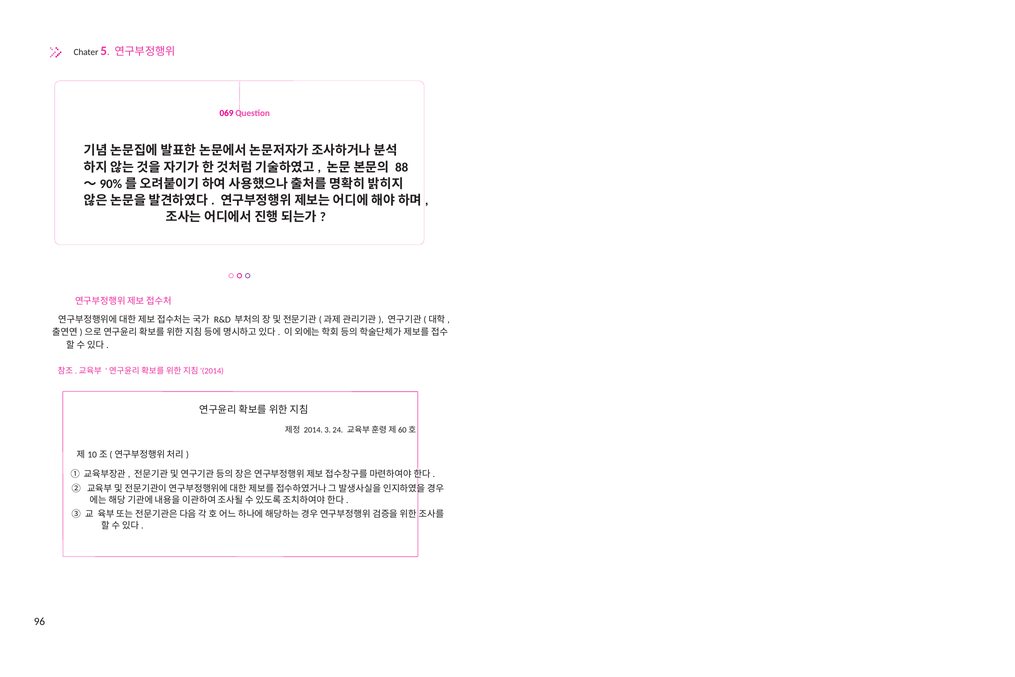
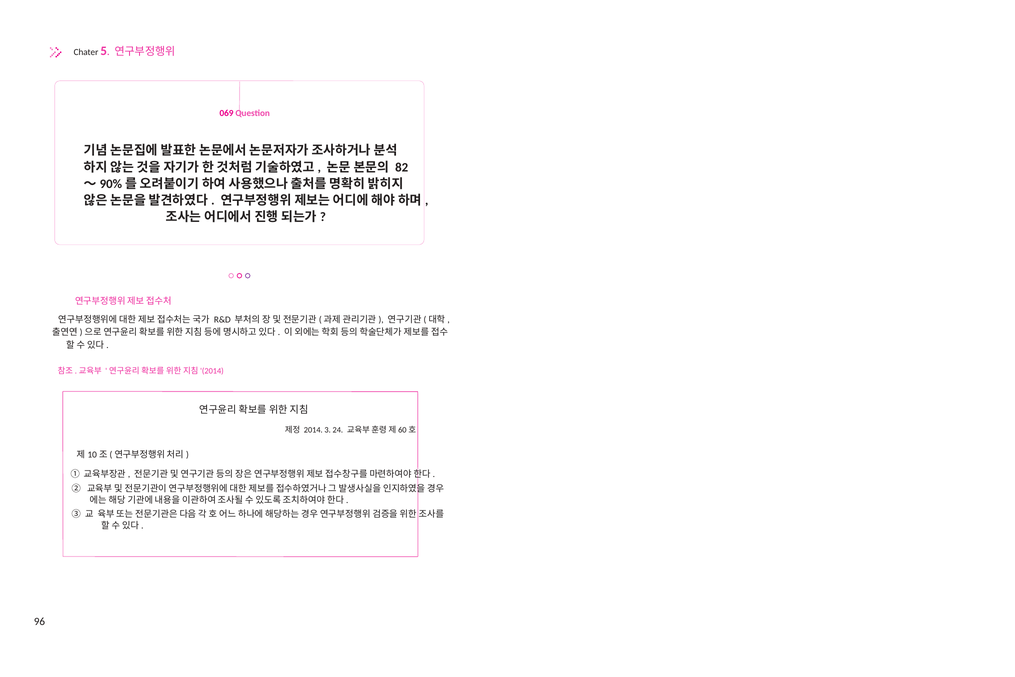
88: 88 -> 82
